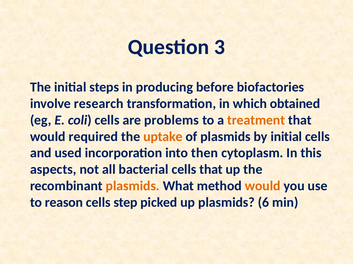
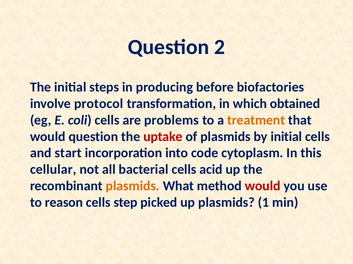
3: 3 -> 2
research: research -> protocol
would required: required -> question
uptake colour: orange -> red
used: used -> start
then: then -> code
aspects: aspects -> cellular
cells that: that -> acid
would at (263, 186) colour: orange -> red
6: 6 -> 1
